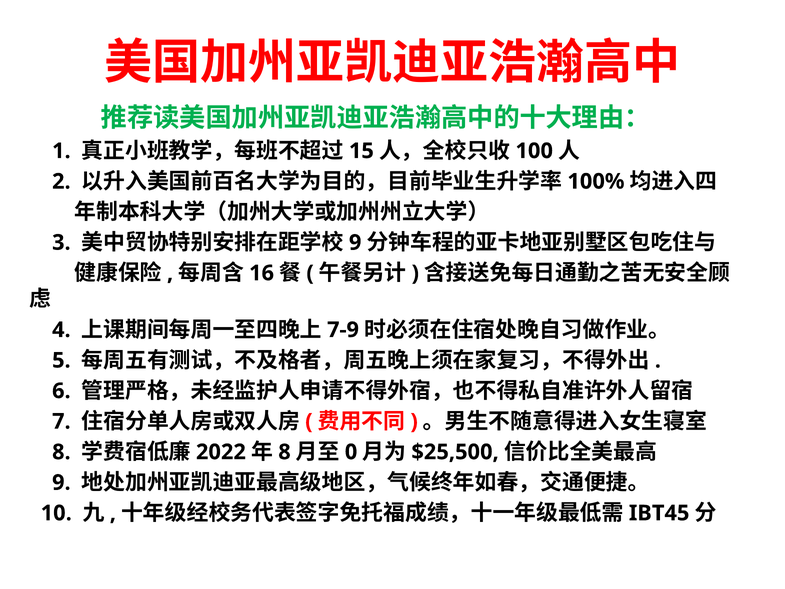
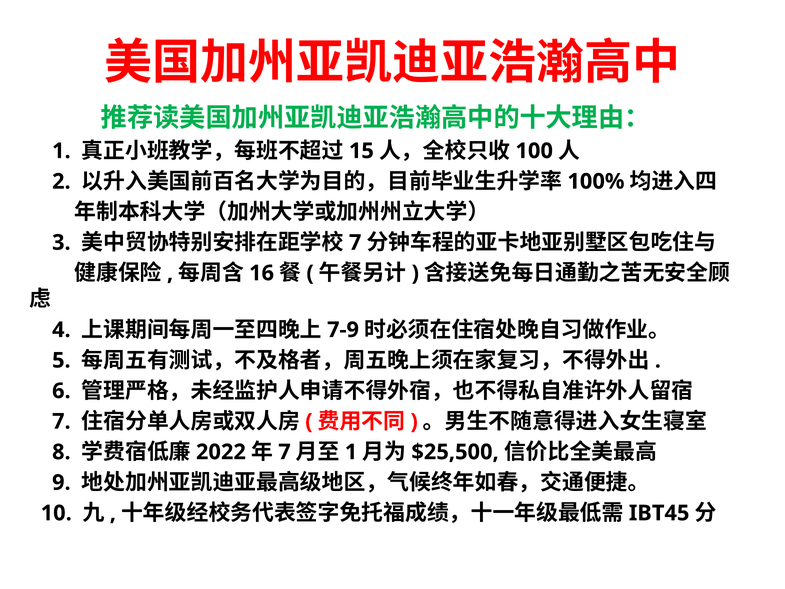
9 at (355, 242): 9 -> 7
8 at (284, 452): 8 -> 7
0 at (351, 452): 0 -> 1
